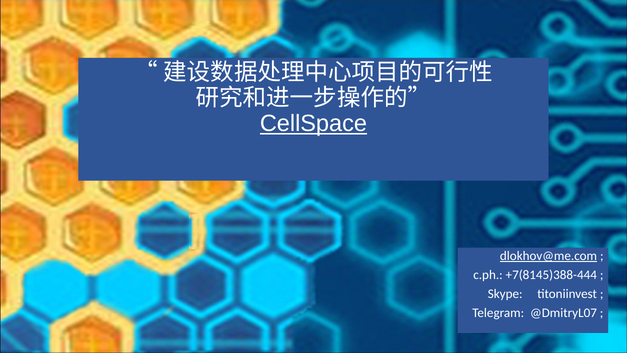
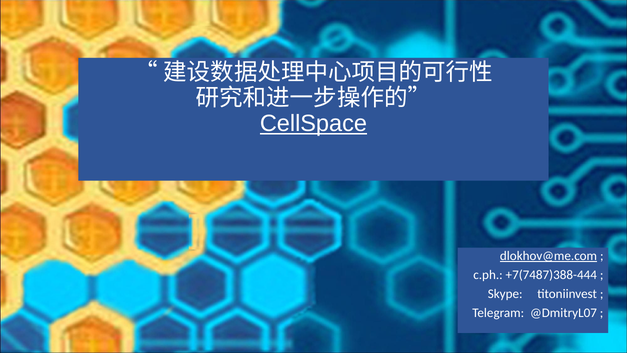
+7(8145)388-444: +7(8145)388-444 -> +7(7487)388-444
